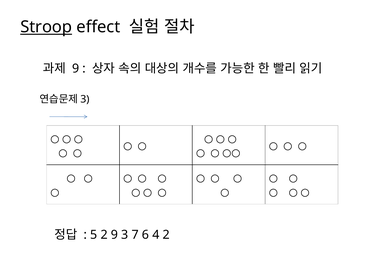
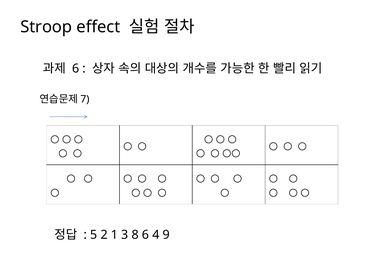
Stroop underline: present -> none
9 at (76, 68): 9 -> 6
3 at (85, 99): 3 -> 7
2 9: 9 -> 1
7: 7 -> 8
4 2: 2 -> 9
